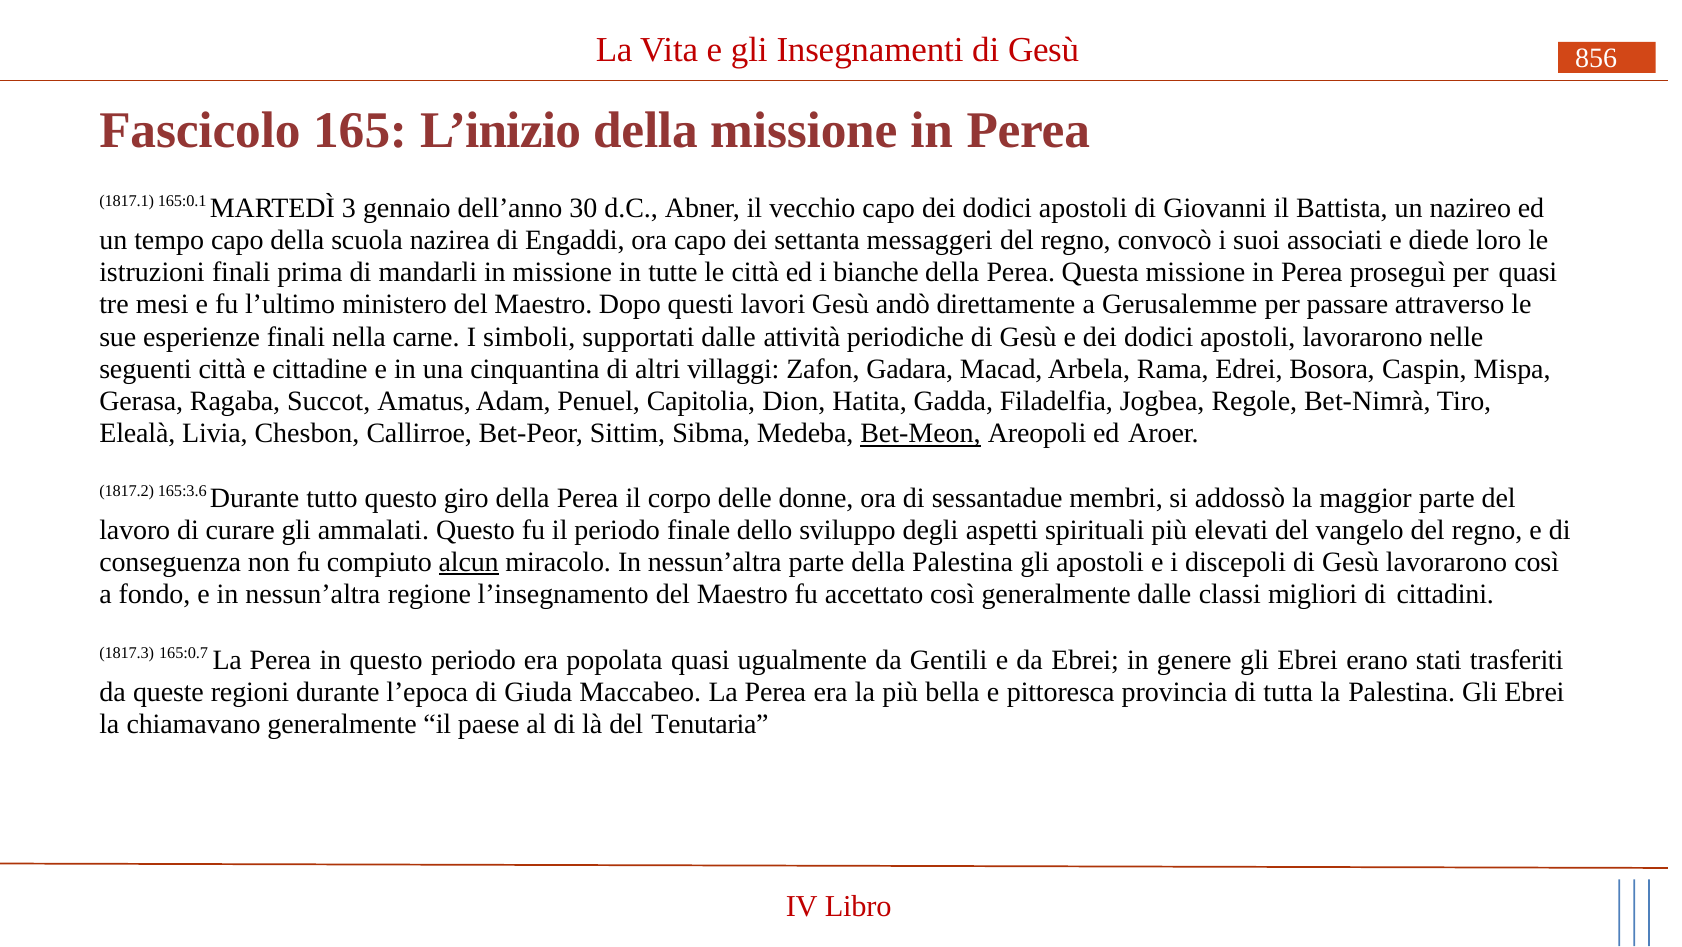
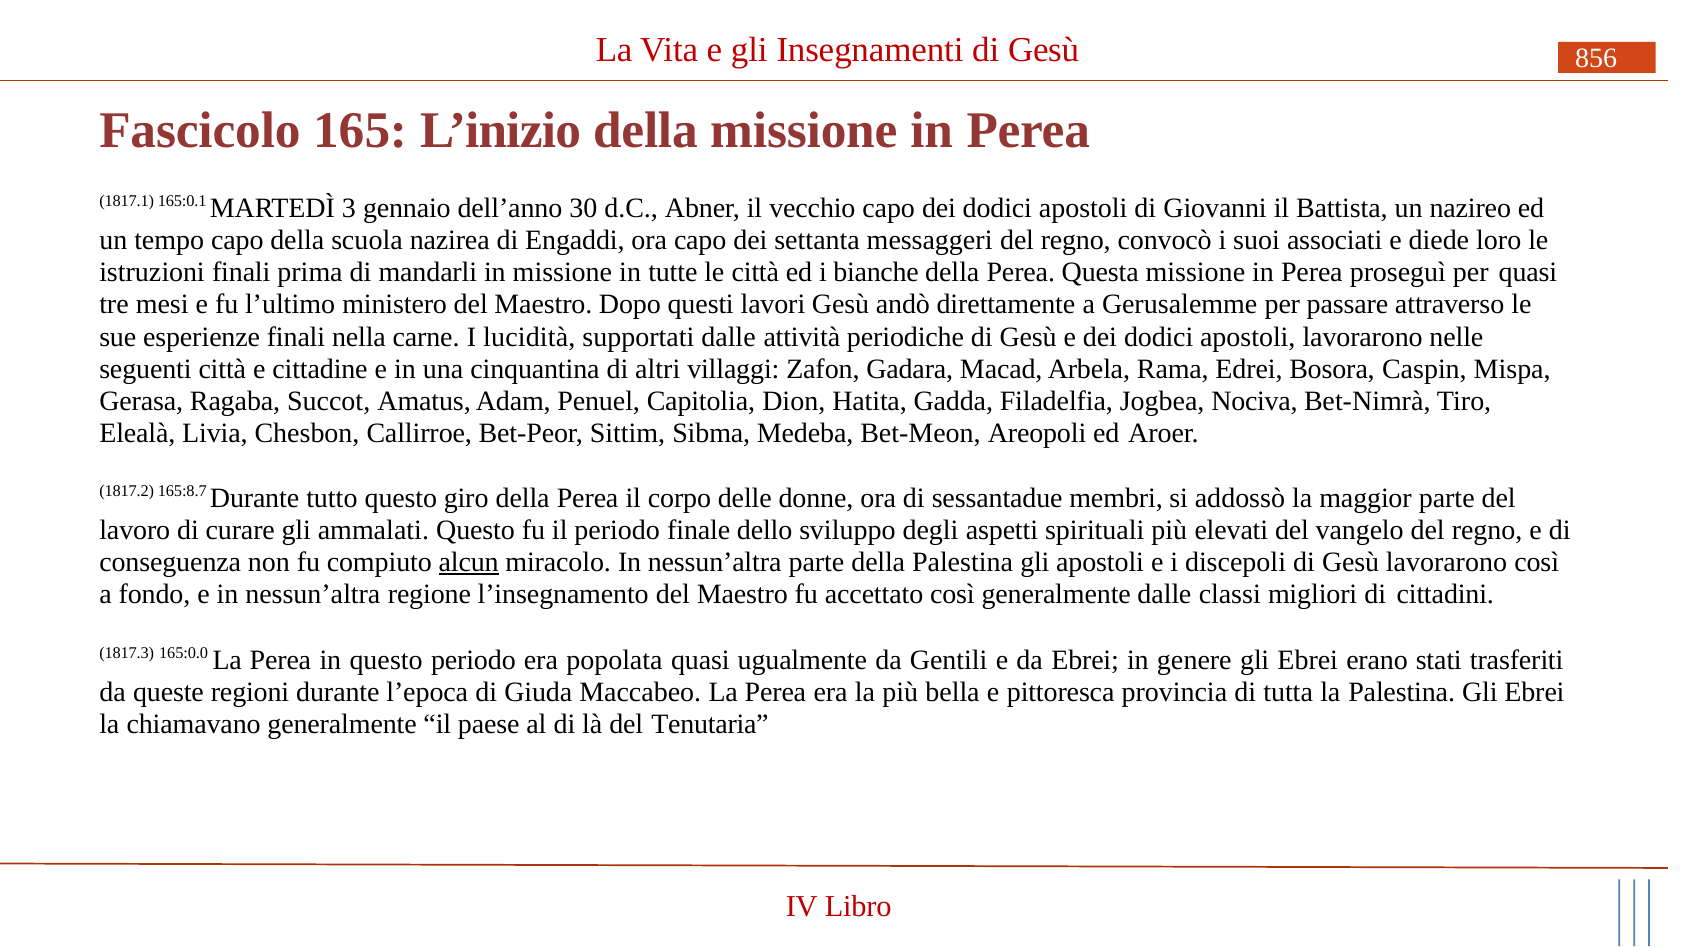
simboli: simboli -> lucidità
Regole: Regole -> Nociva
Bet-Meon underline: present -> none
165:3.6: 165:3.6 -> 165:8.7
165:0.7: 165:0.7 -> 165:0.0
